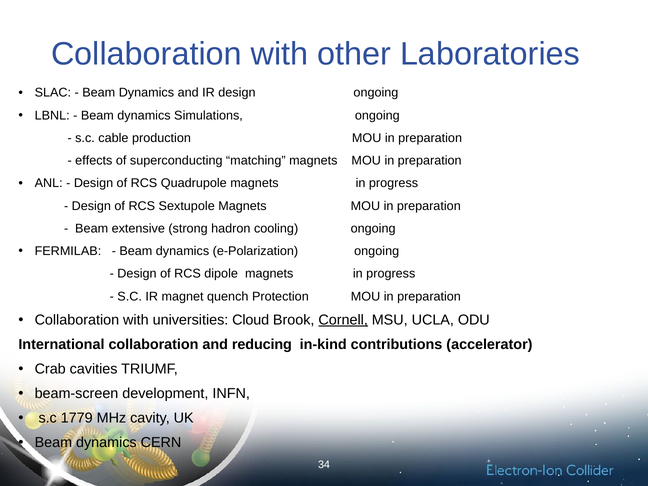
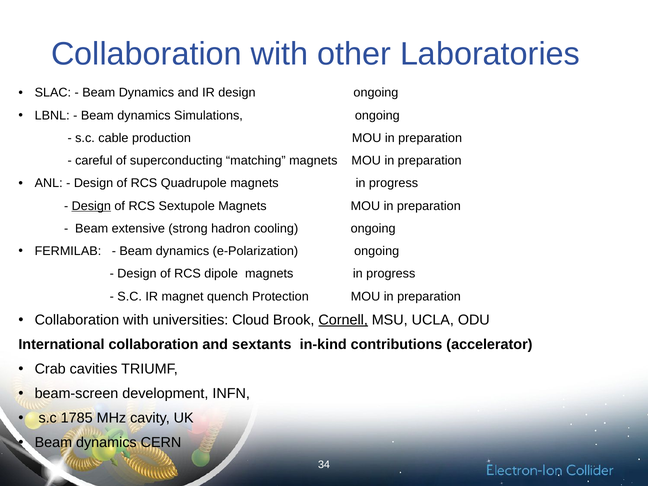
effects: effects -> careful
Design at (91, 206) underline: none -> present
reducing: reducing -> sextants
1779: 1779 -> 1785
